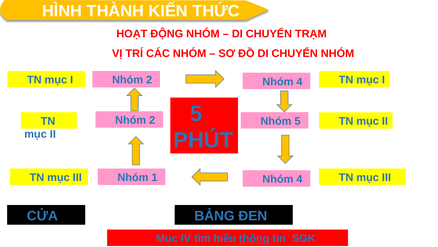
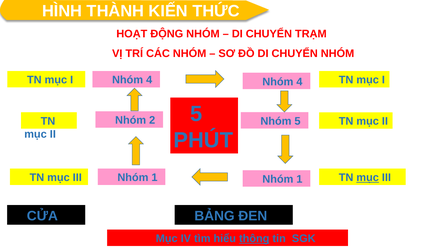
2 at (149, 80): 2 -> 4
mục at (368, 177) underline: none -> present
4 at (299, 179): 4 -> 1
